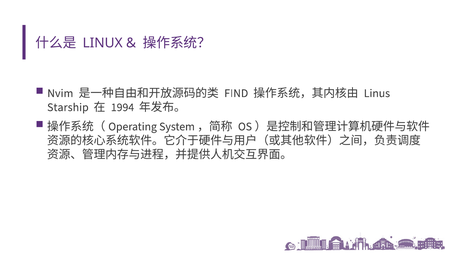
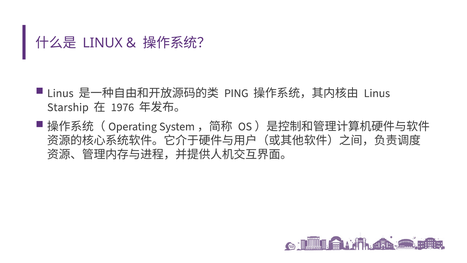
Nvim at (60, 93): Nvim -> Linus
FIND: FIND -> PING
1994: 1994 -> 1976
